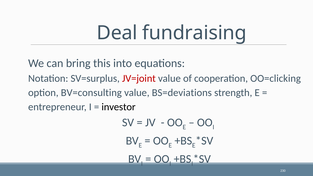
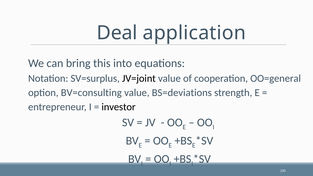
fundraising: fundraising -> application
JV=joint colour: red -> black
OO=clicking: OO=clicking -> OO=general
